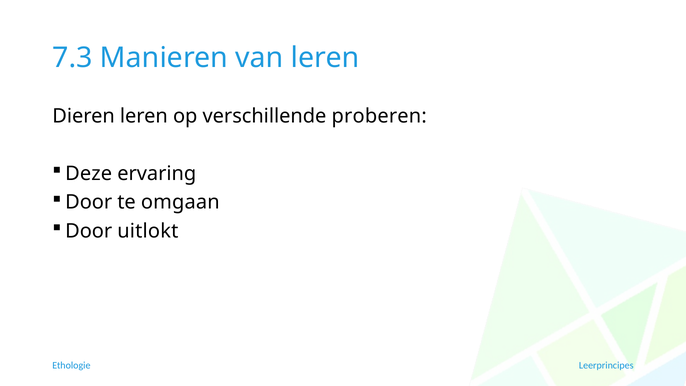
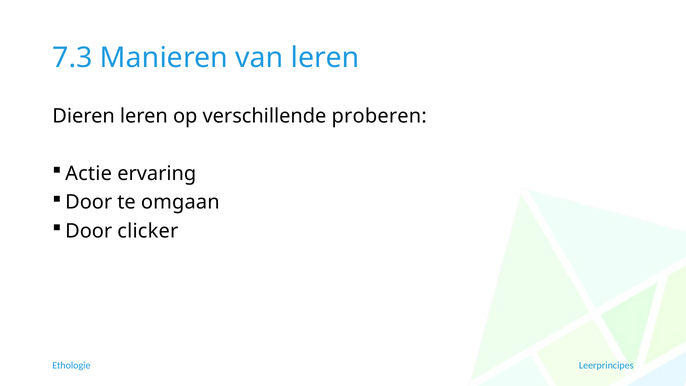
Deze: Deze -> Actie
uitlokt: uitlokt -> clicker
